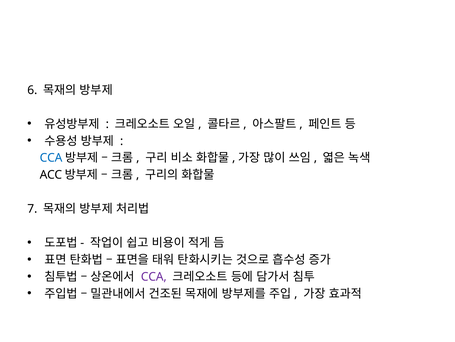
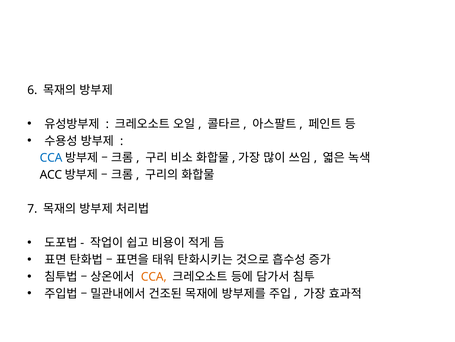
CCA at (154, 276) colour: purple -> orange
